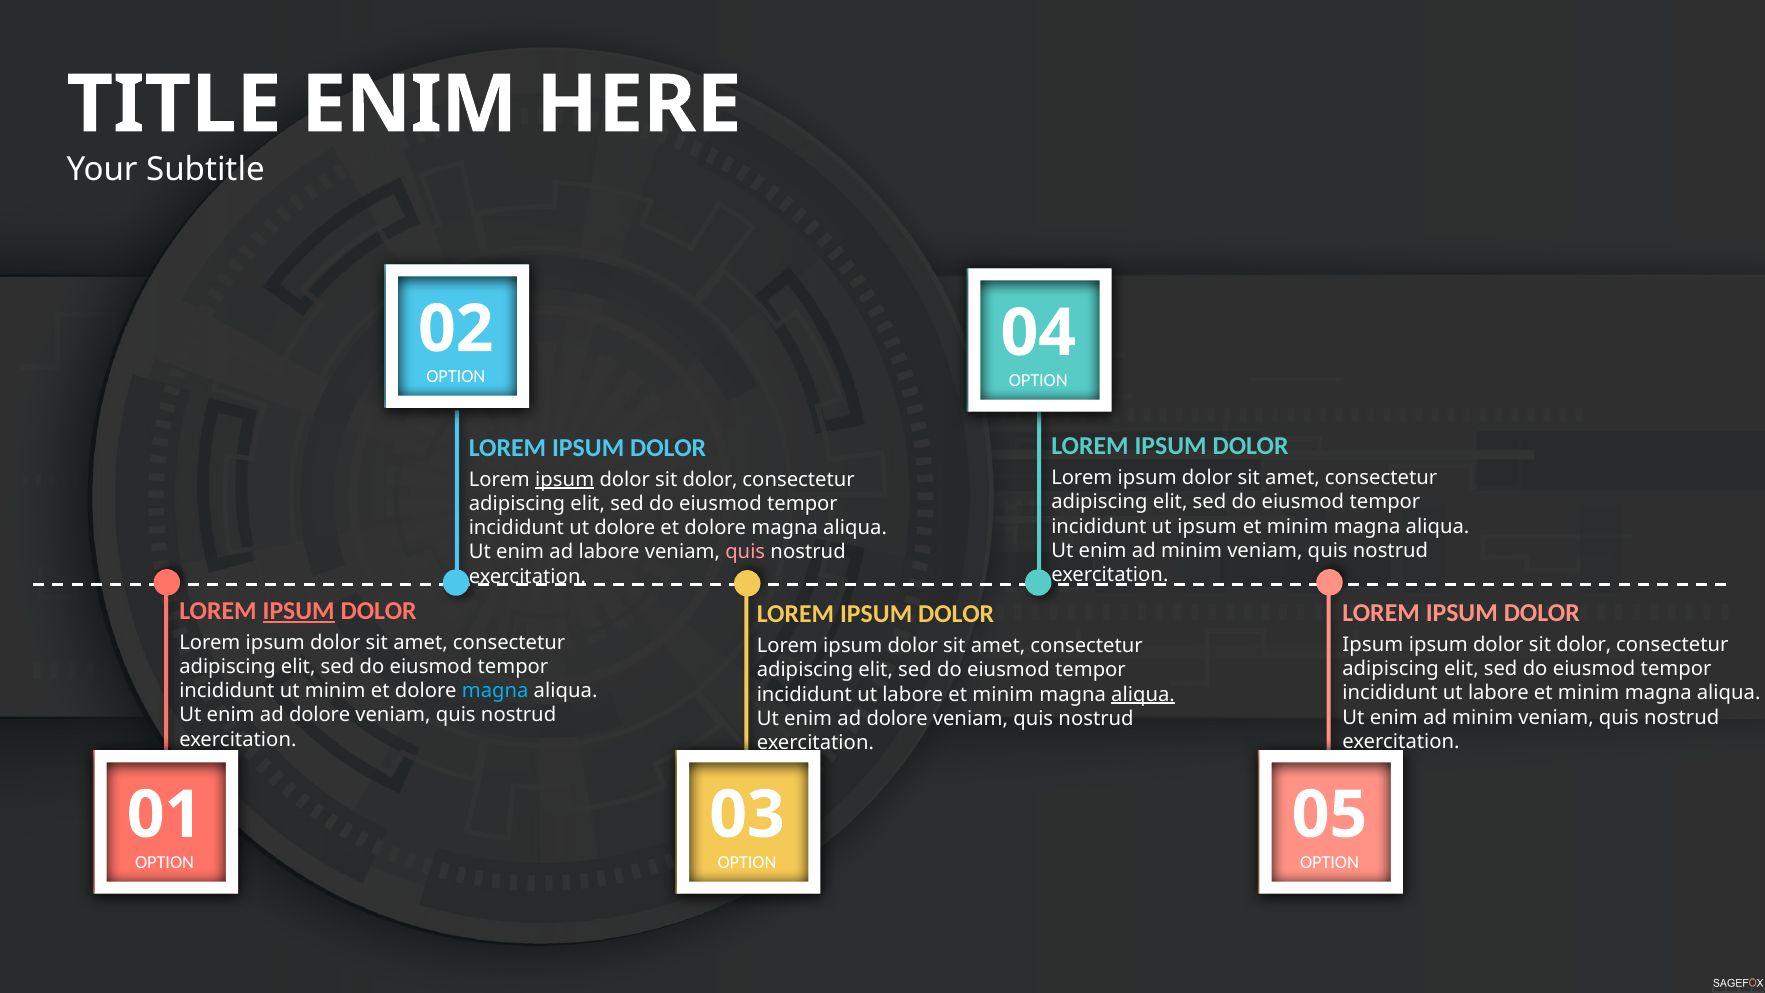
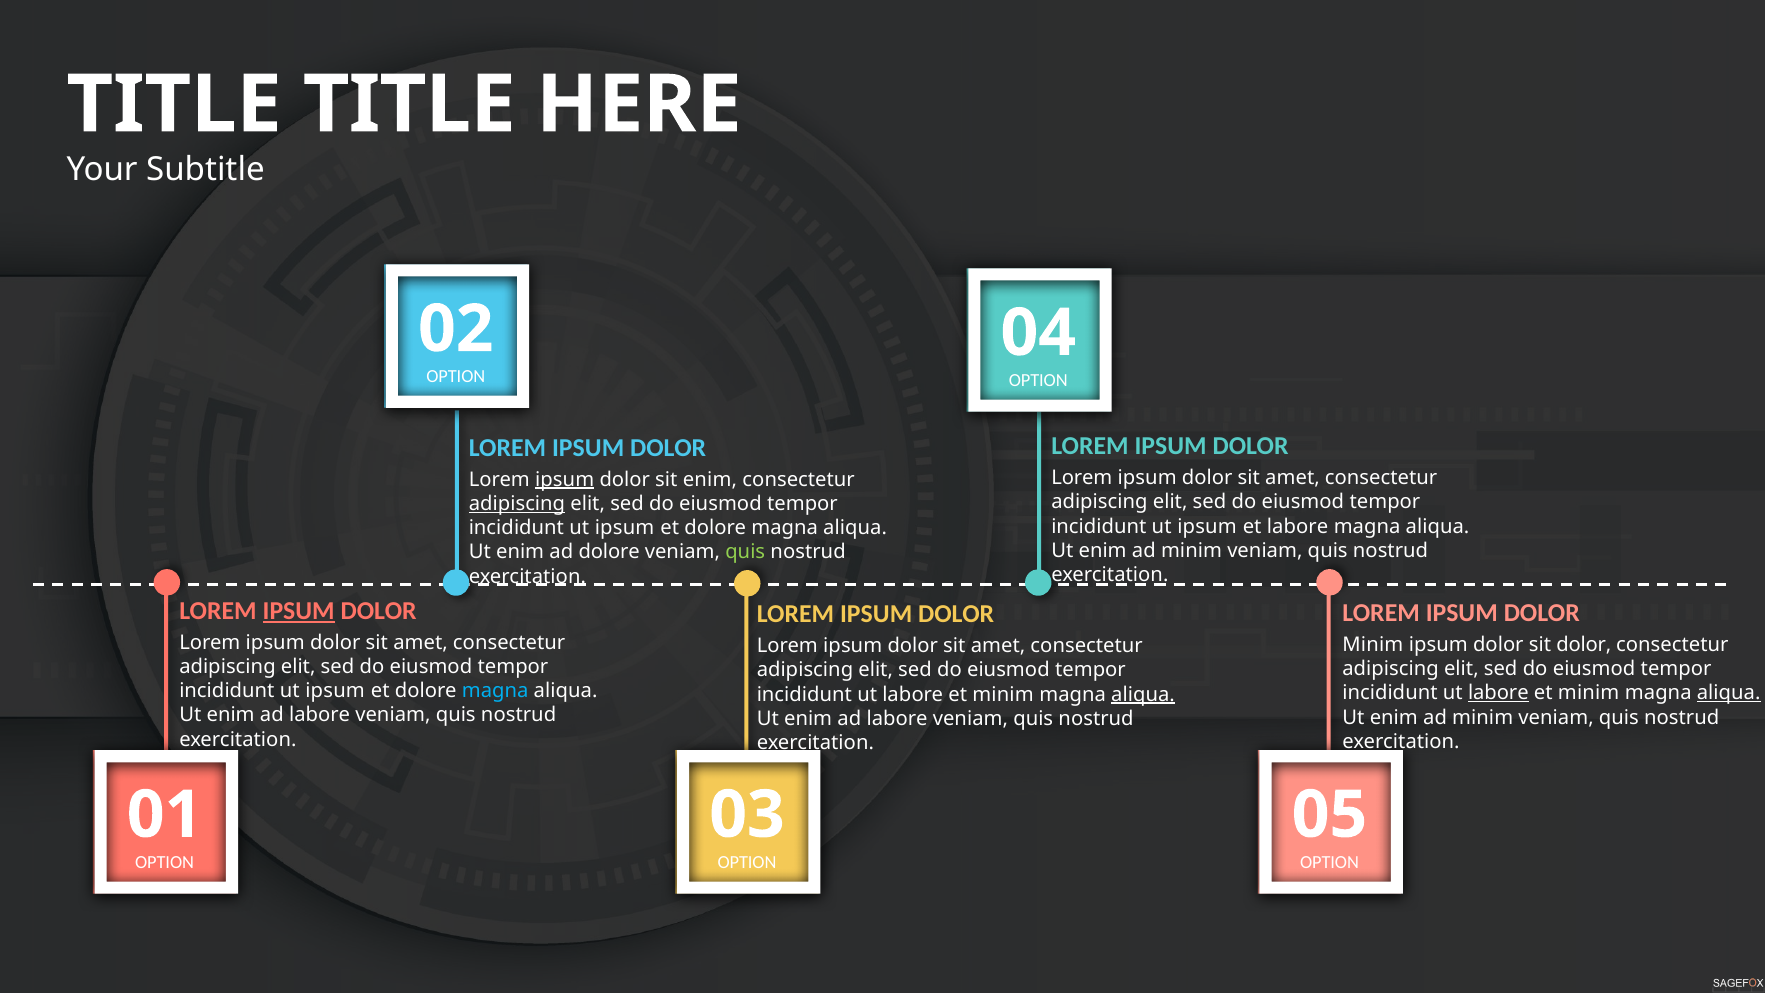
ENIM at (409, 105): ENIM -> TITLE
dolor at (710, 479): dolor -> enim
adipiscing at (517, 504) underline: none -> present
minim at (1297, 526): minim -> labore
dolore at (625, 528): dolore -> ipsum
ad labore: labore -> dolore
quis at (745, 552) colour: pink -> light green
Ipsum at (1373, 644): Ipsum -> Minim
minim at (335, 691): minim -> ipsum
labore at (1498, 693) underline: none -> present
aliqua at (1729, 693) underline: none -> present
dolore at (320, 715): dolore -> labore
dolore at (897, 719): dolore -> labore
